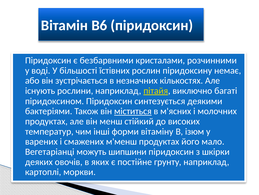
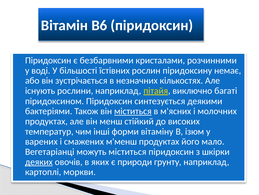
можуть шипшини: шипшини -> міститься
деяких underline: none -> present
постійне: постійне -> природи
